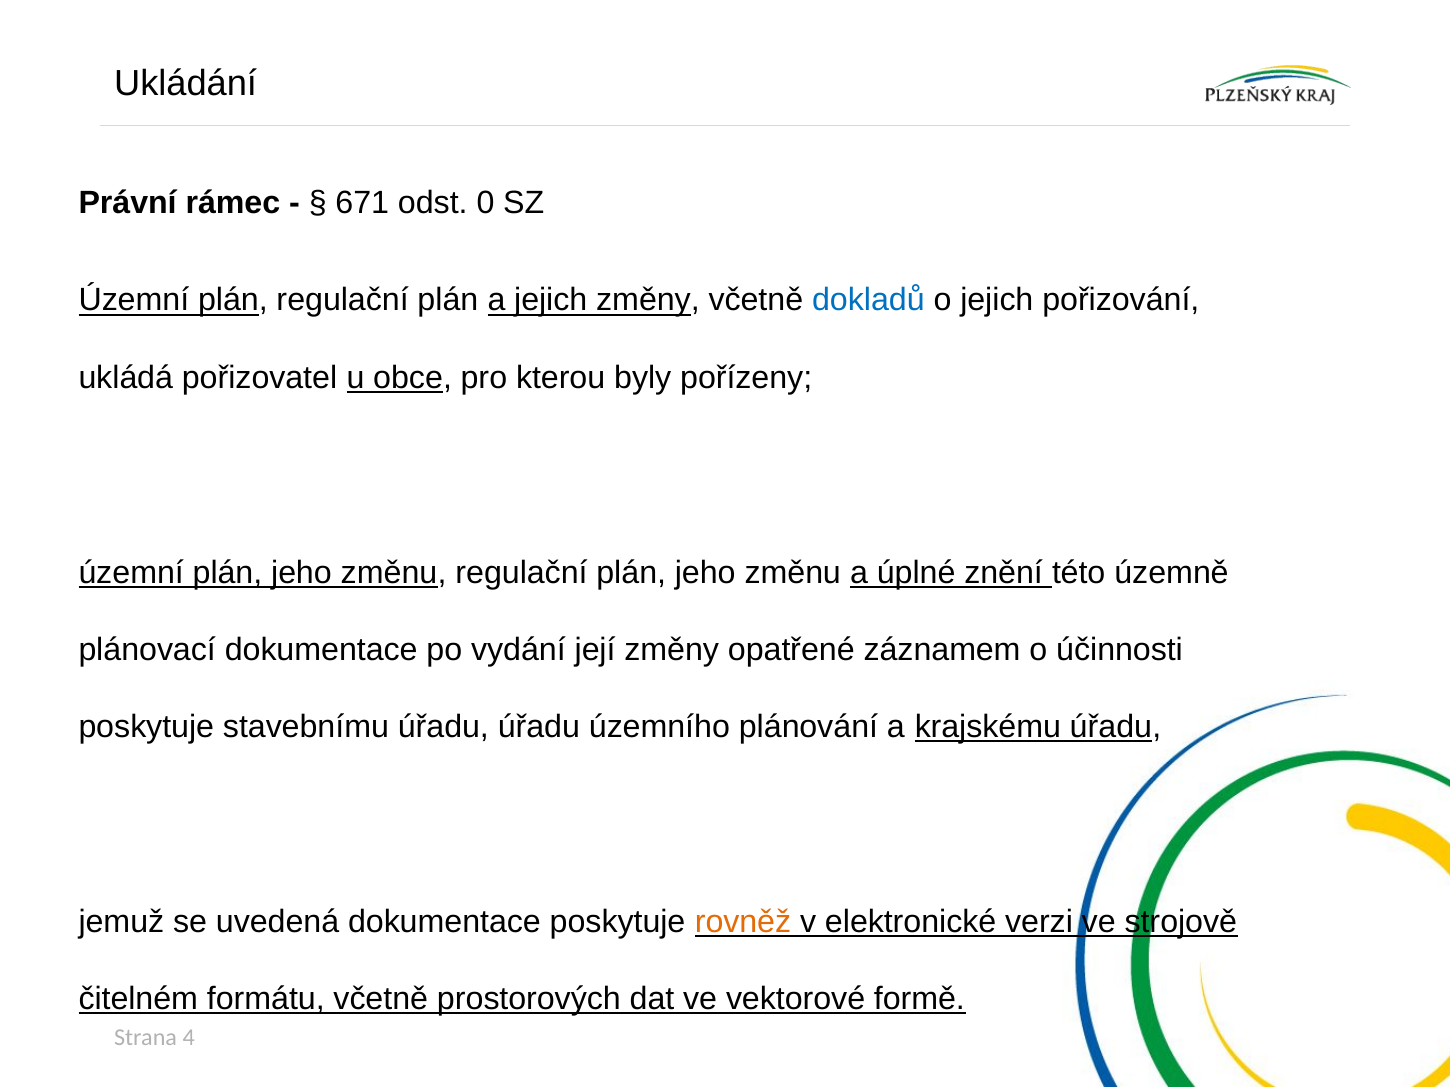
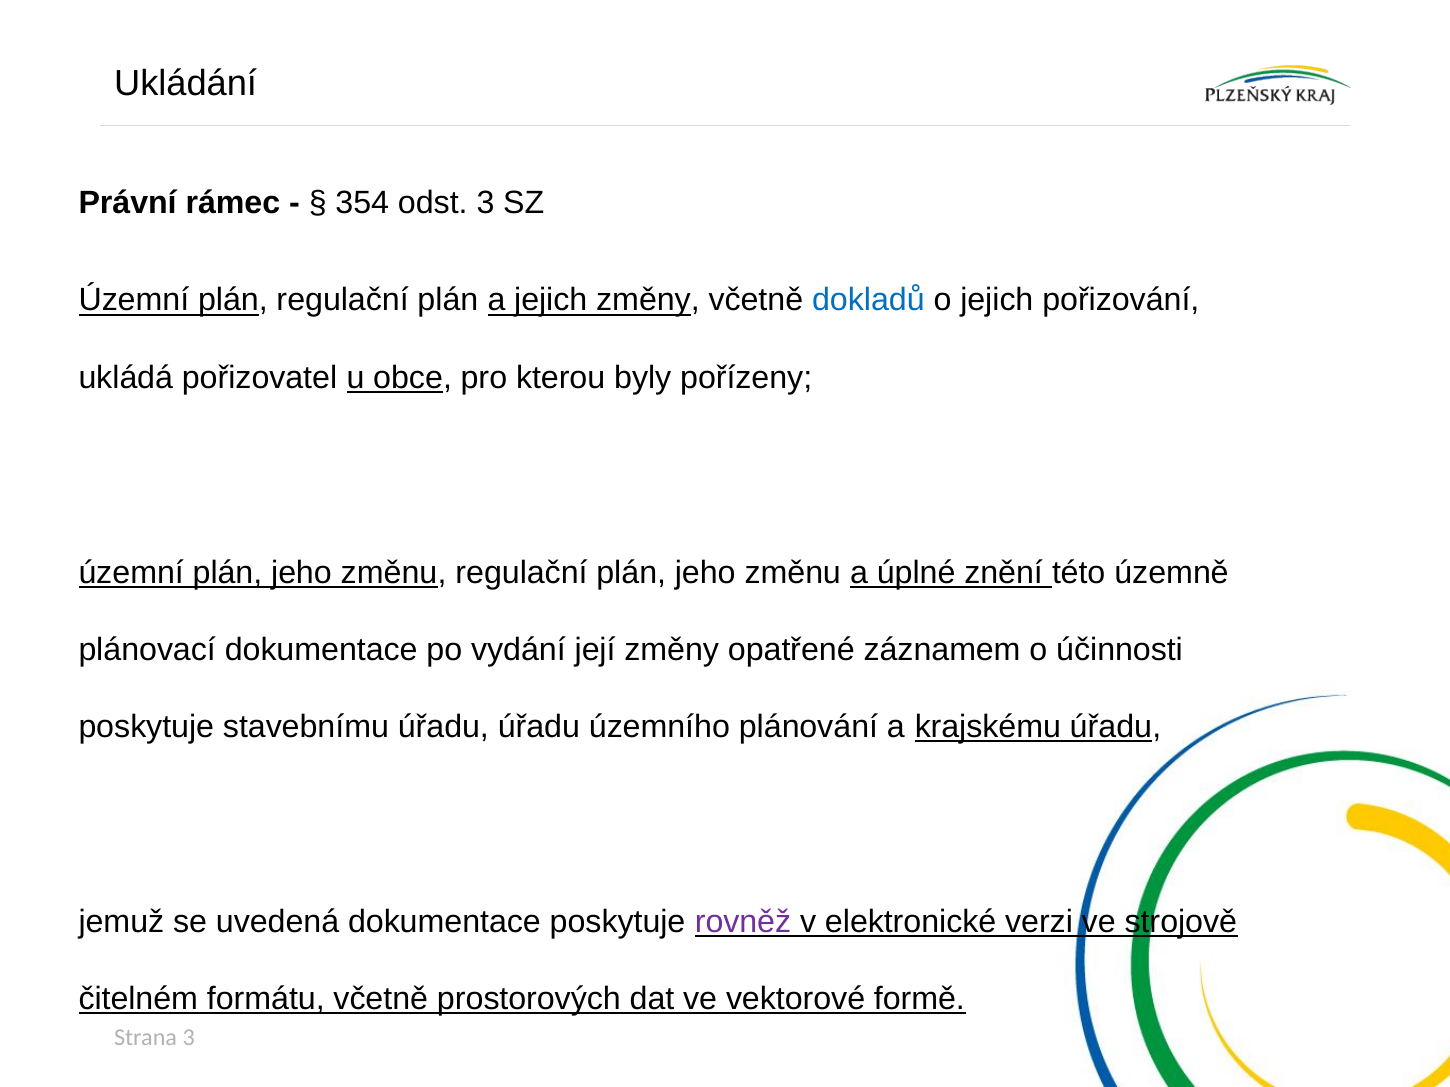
671: 671 -> 354
odst 0: 0 -> 3
rovněž colour: orange -> purple
Strana 4: 4 -> 3
